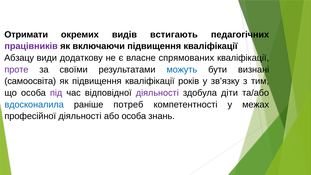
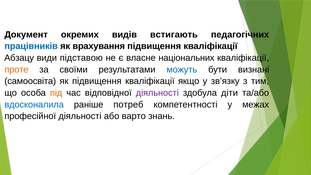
Отримати: Отримати -> Документ
працівників colour: purple -> blue
включаючи: включаючи -> врахування
додаткову: додаткову -> підставою
спрямованих: спрямованих -> національних
проте colour: purple -> orange
років: років -> якщо
під colour: purple -> orange
або особа: особа -> варто
